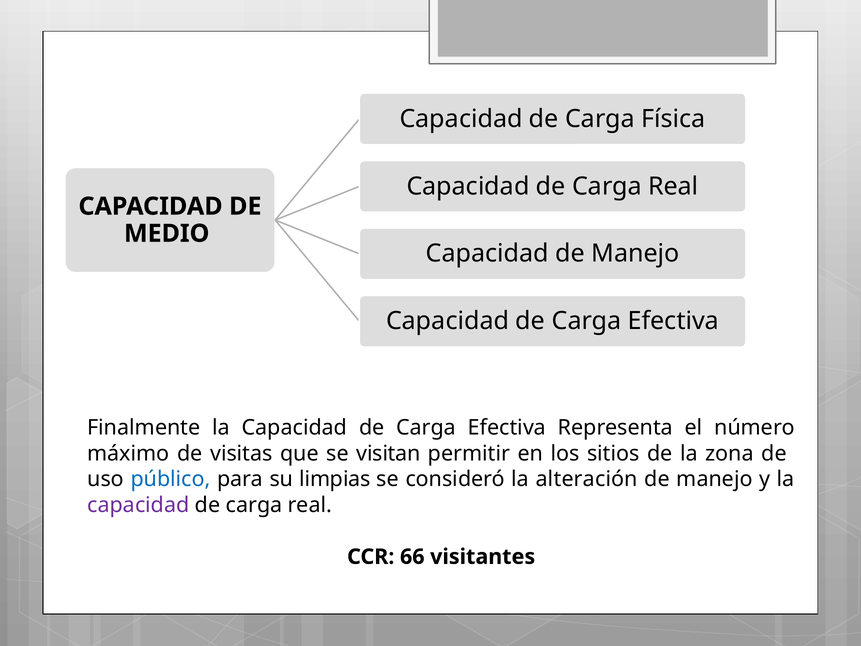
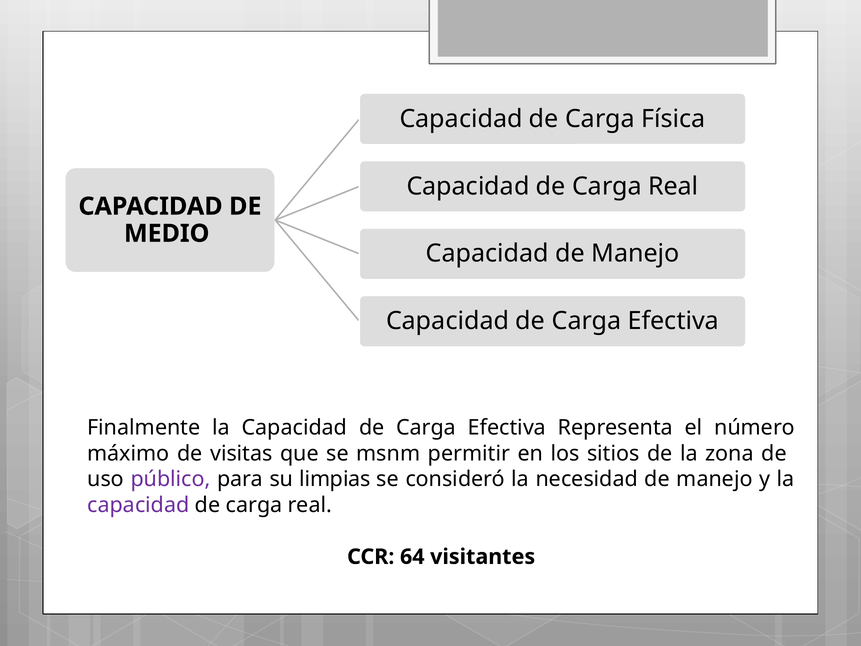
visitan: visitan -> msnm
público colour: blue -> purple
alteración: alteración -> necesidad
66: 66 -> 64
